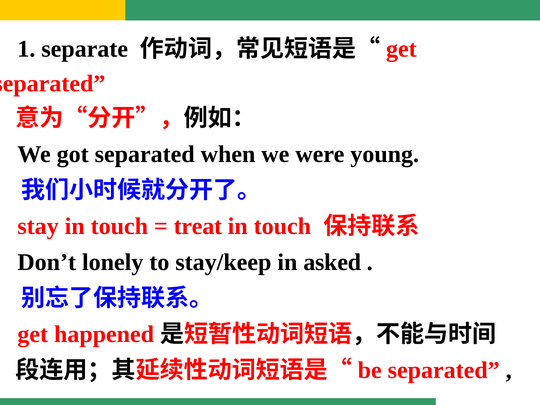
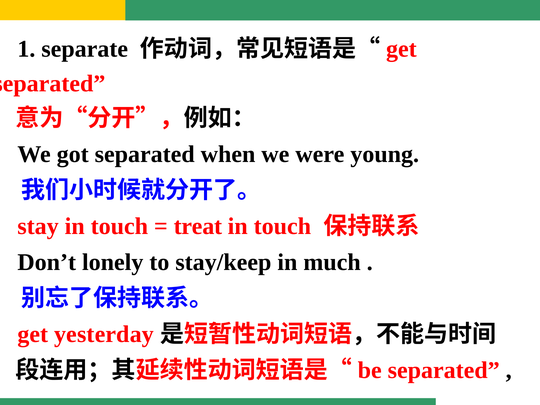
asked: asked -> much
happened: happened -> yesterday
